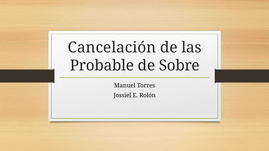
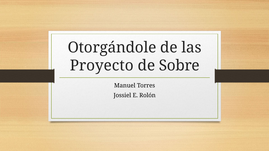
Cancelación: Cancelación -> Otorgándole
Probable: Probable -> Proyecto
